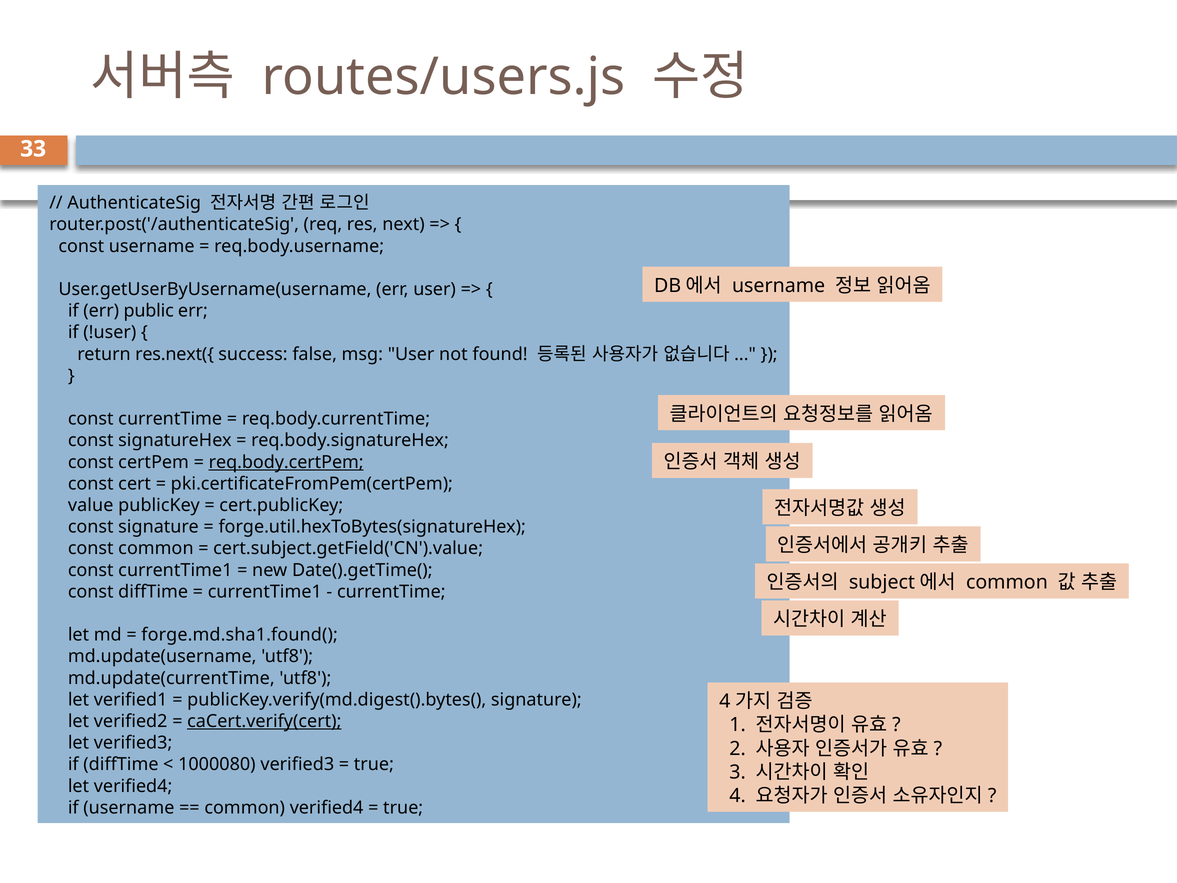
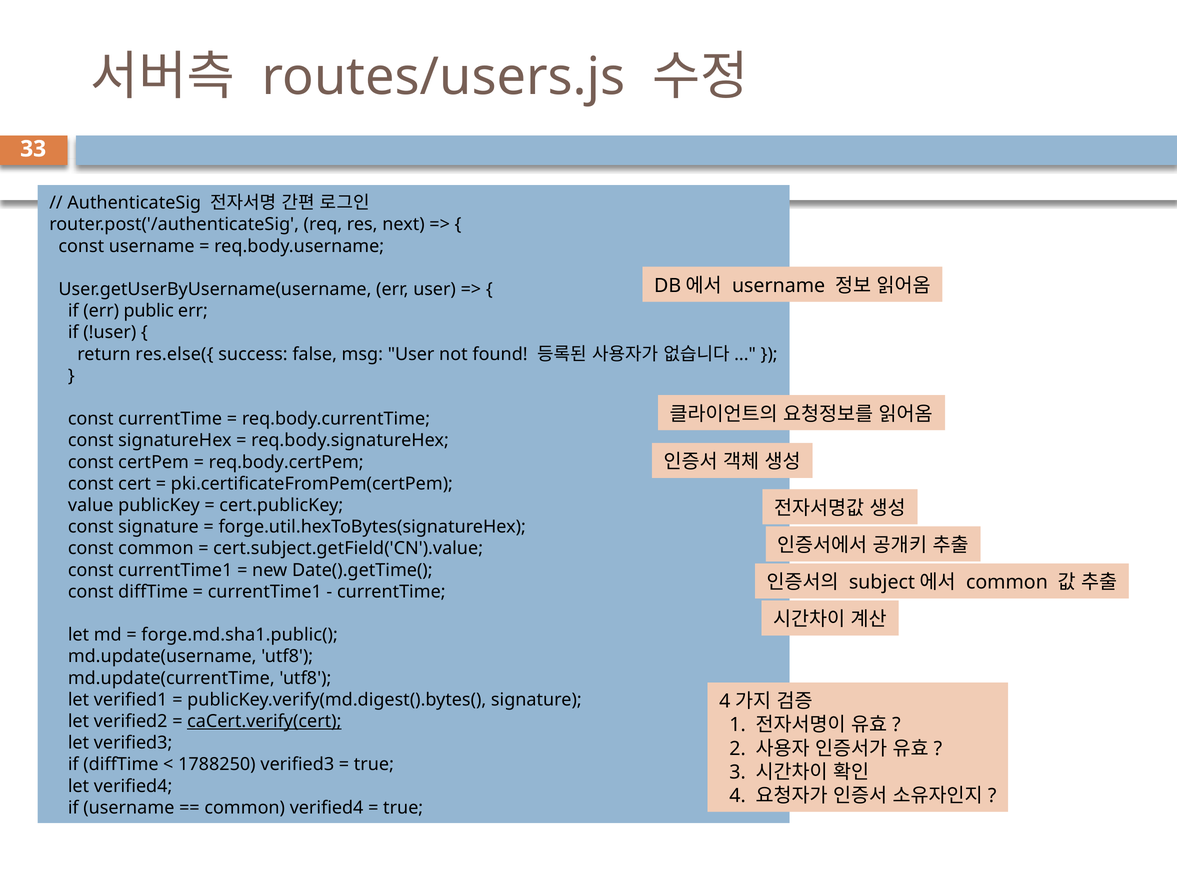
res.next({: res.next({ -> res.else({
req.body.certPem underline: present -> none
forge.md.sha1.found(: forge.md.sha1.found( -> forge.md.sha1.public(
1000080: 1000080 -> 1788250
